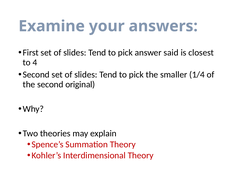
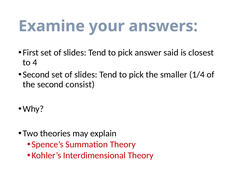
original: original -> consist
